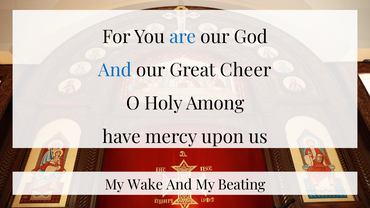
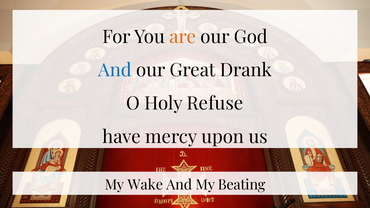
are colour: blue -> orange
Cheer: Cheer -> Drank
Among: Among -> Refuse
